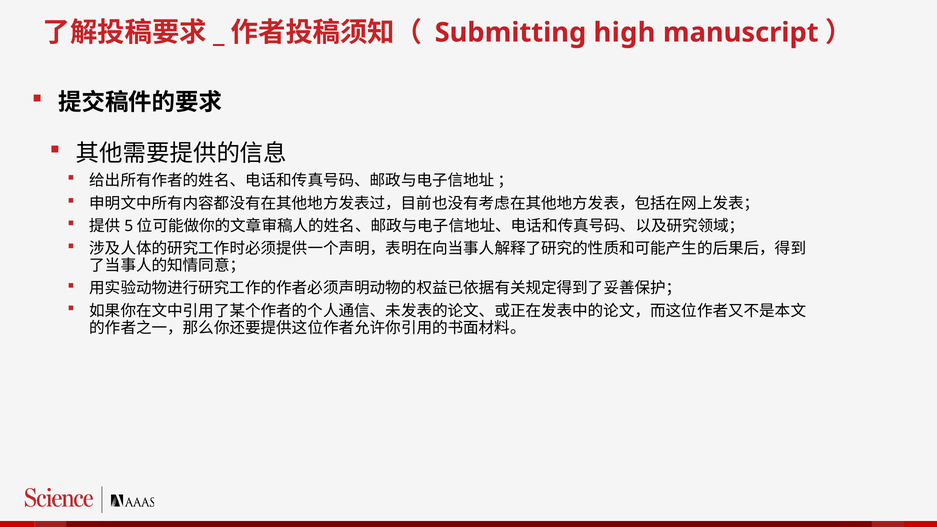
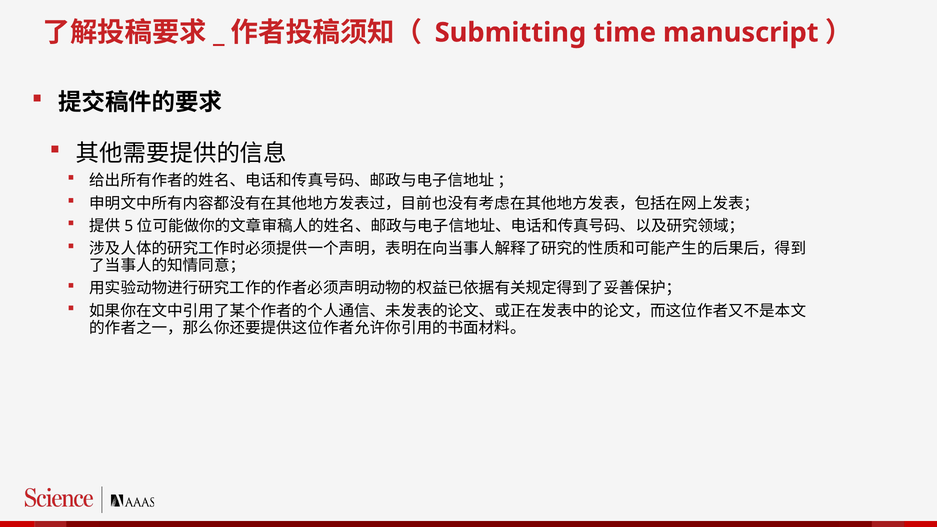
high: high -> time
